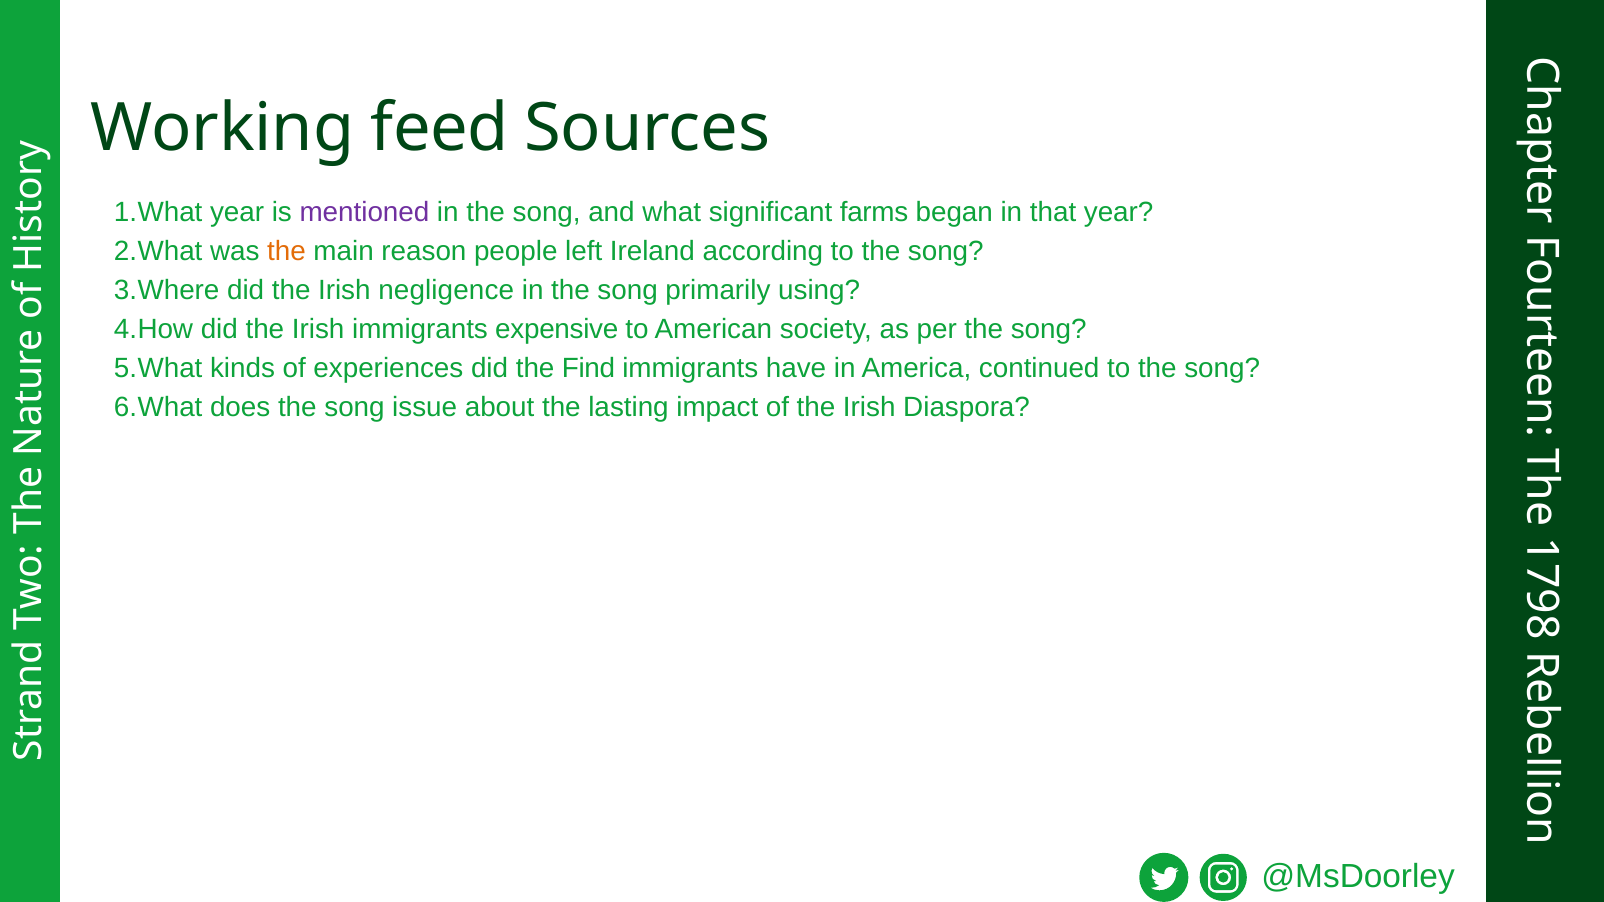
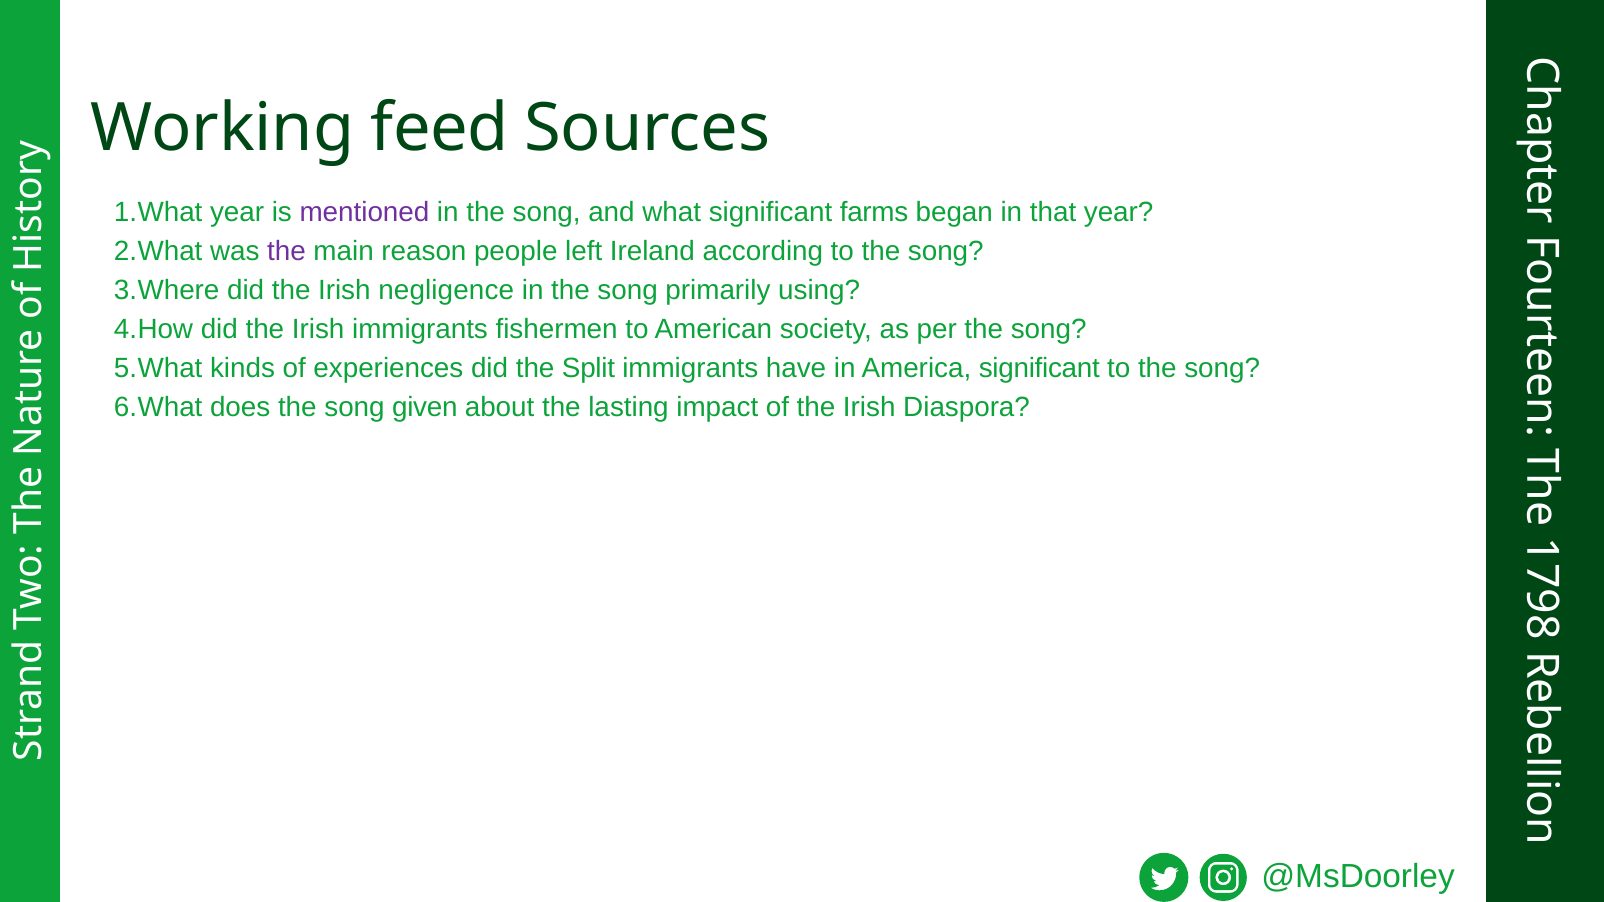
the at (286, 252) colour: orange -> purple
expensive: expensive -> fishermen
Find: Find -> Split
America continued: continued -> significant
issue: issue -> given
